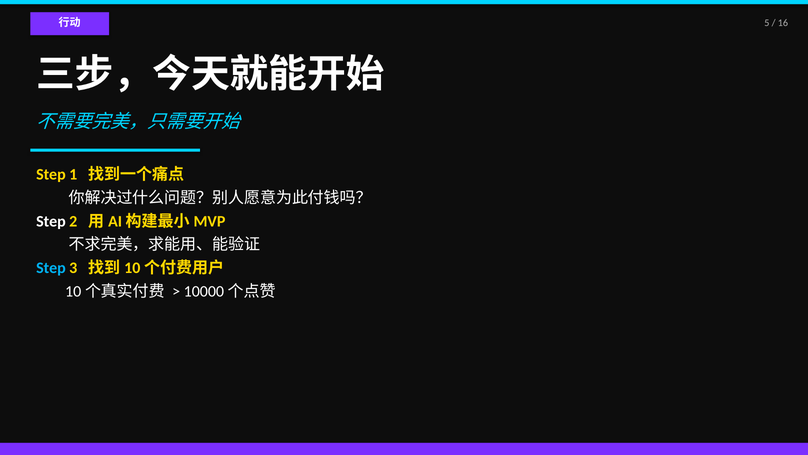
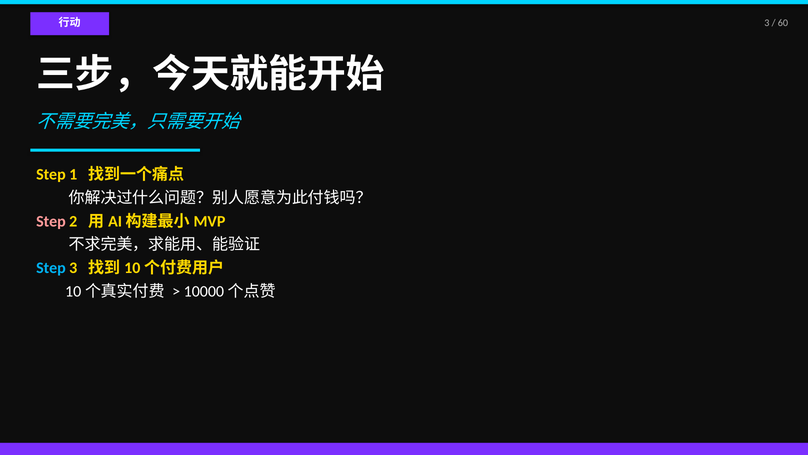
5 at (767, 23): 5 -> 3
16: 16 -> 60
Step at (51, 221) colour: white -> pink
